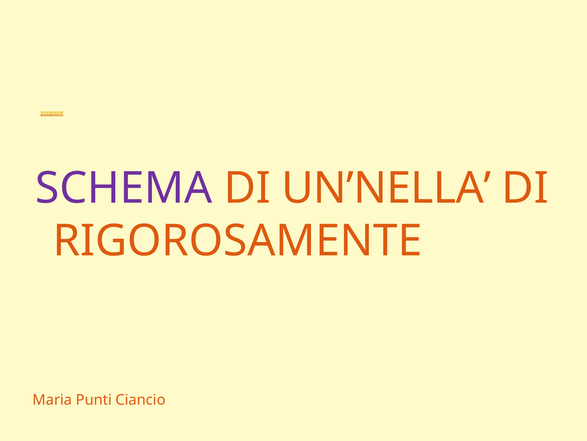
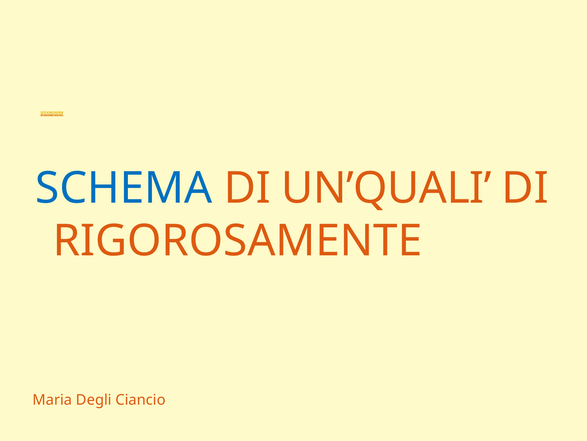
SCHEMA colour: purple -> blue
UN’NELLA: UN’NELLA -> UN’QUALI
Punti: Punti -> Degli
